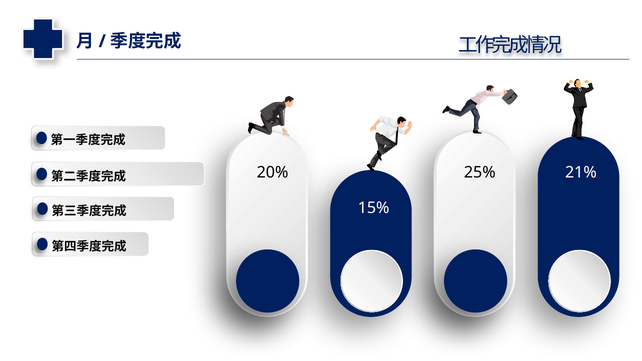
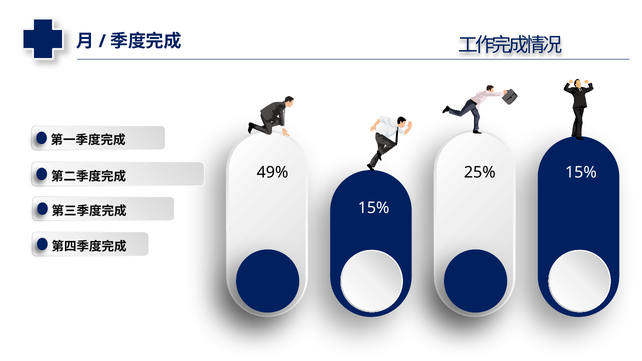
20%: 20% -> 49%
21% at (581, 173): 21% -> 15%
